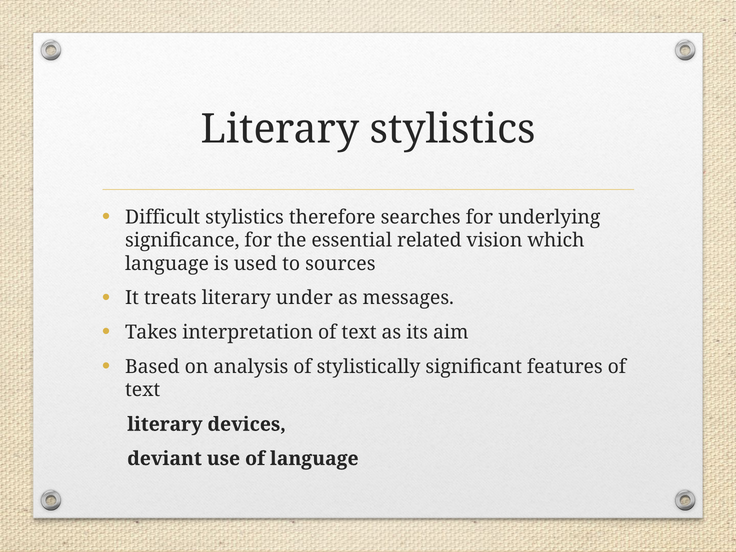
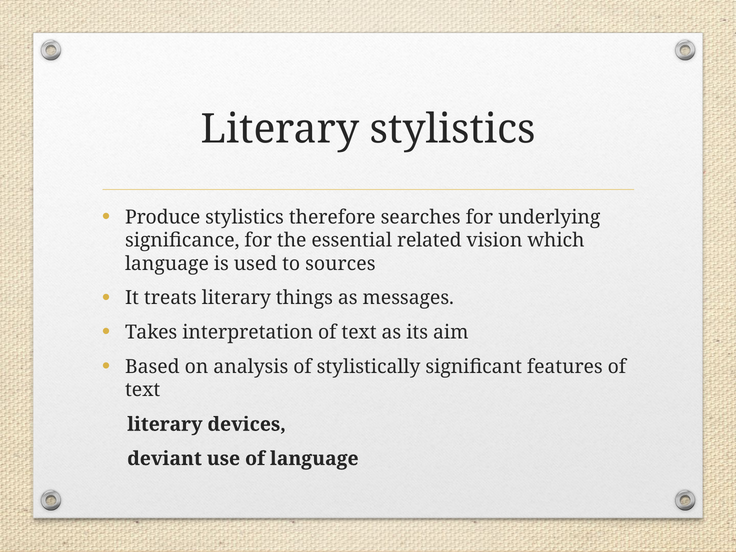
Difficult: Difficult -> Produce
under: under -> things
